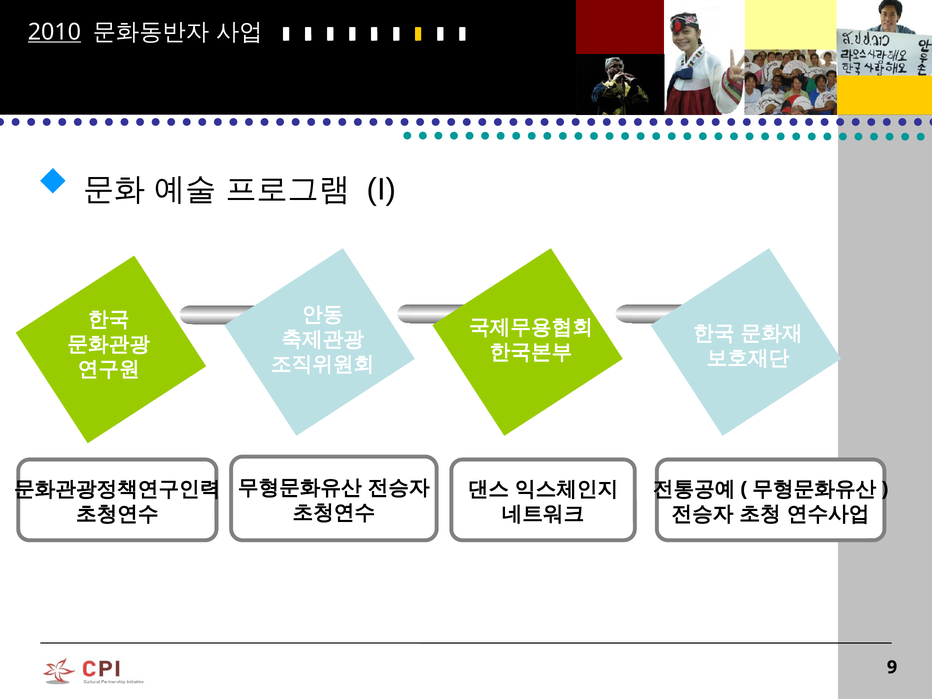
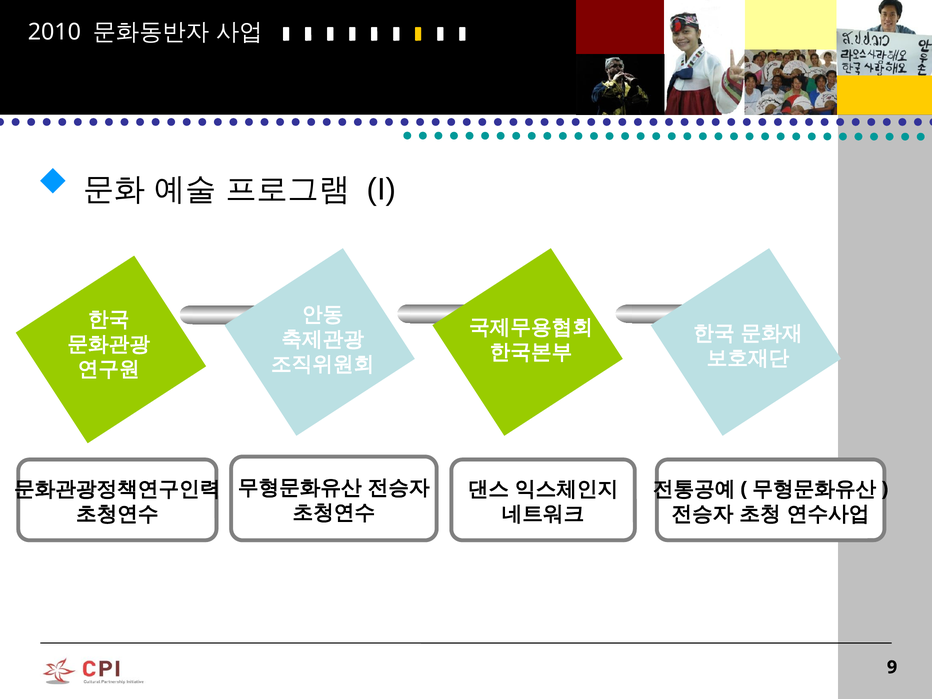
2010 underline: present -> none
